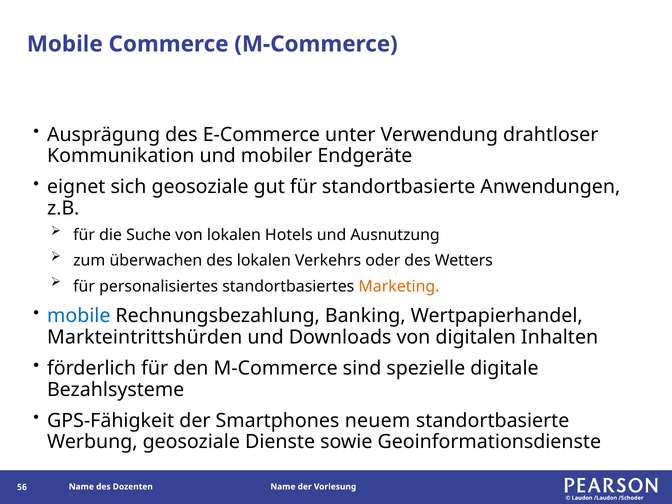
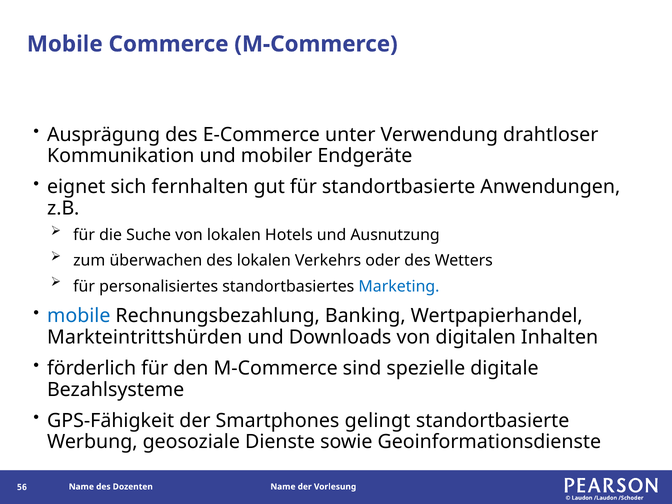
sich geosoziale: geosoziale -> fernhalten
Marketing colour: orange -> blue
neuem: neuem -> gelingt
